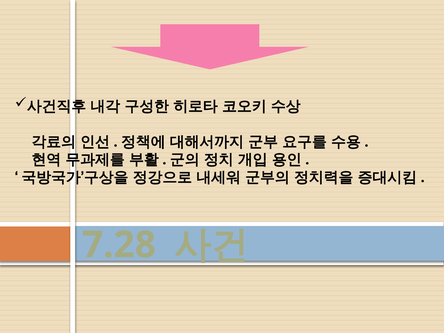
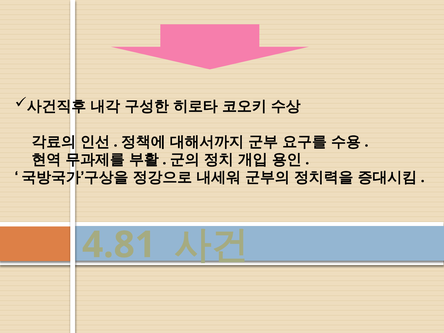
7.28: 7.28 -> 4.81
